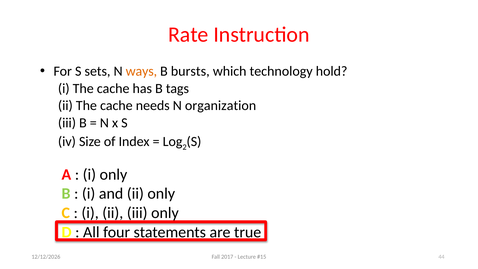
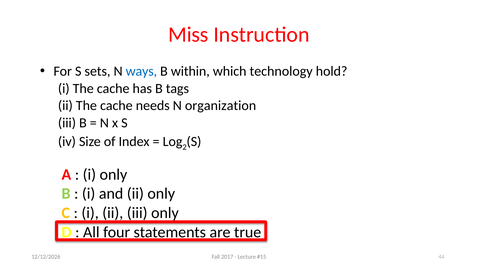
Rate: Rate -> Miss
ways colour: orange -> blue
bursts: bursts -> within
